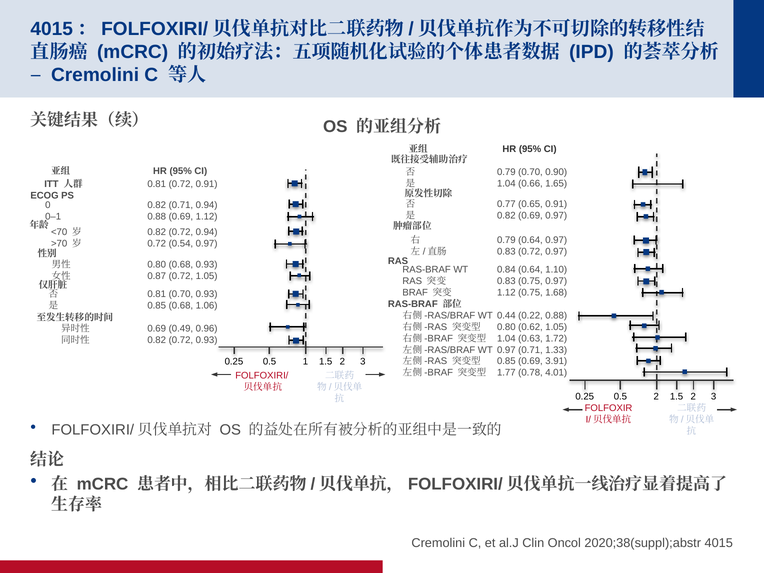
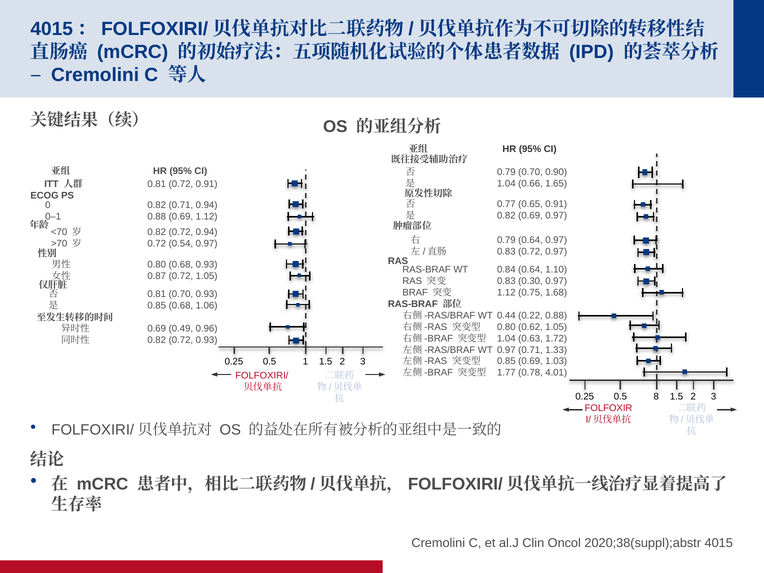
0.83 0.75: 0.75 -> 0.30
3.91: 3.91 -> 1.03
0.5 2: 2 -> 8
